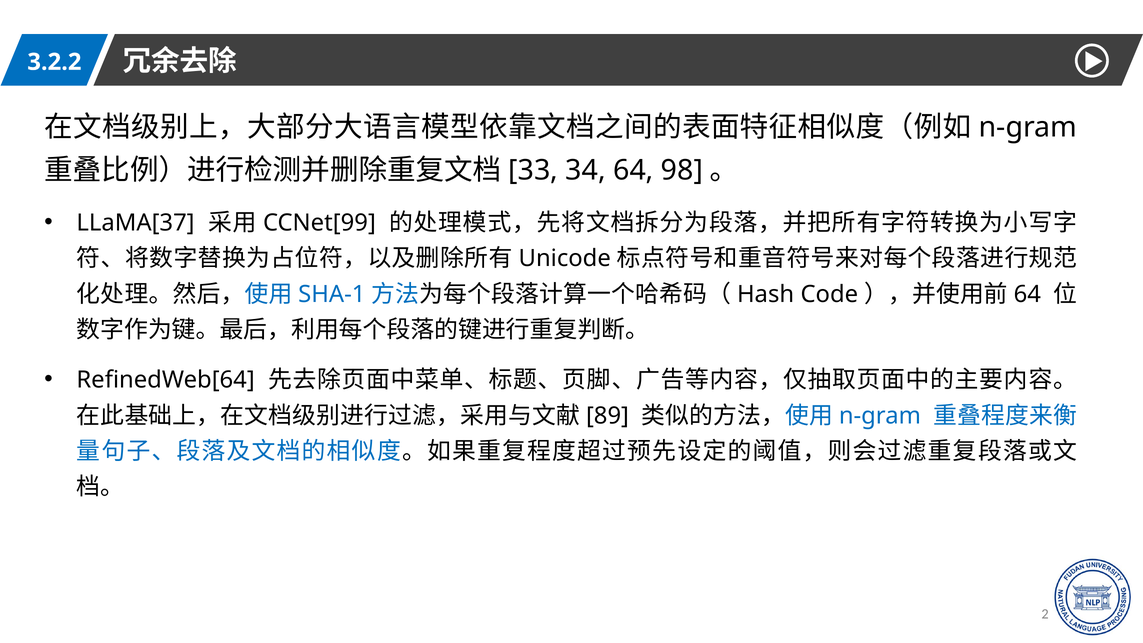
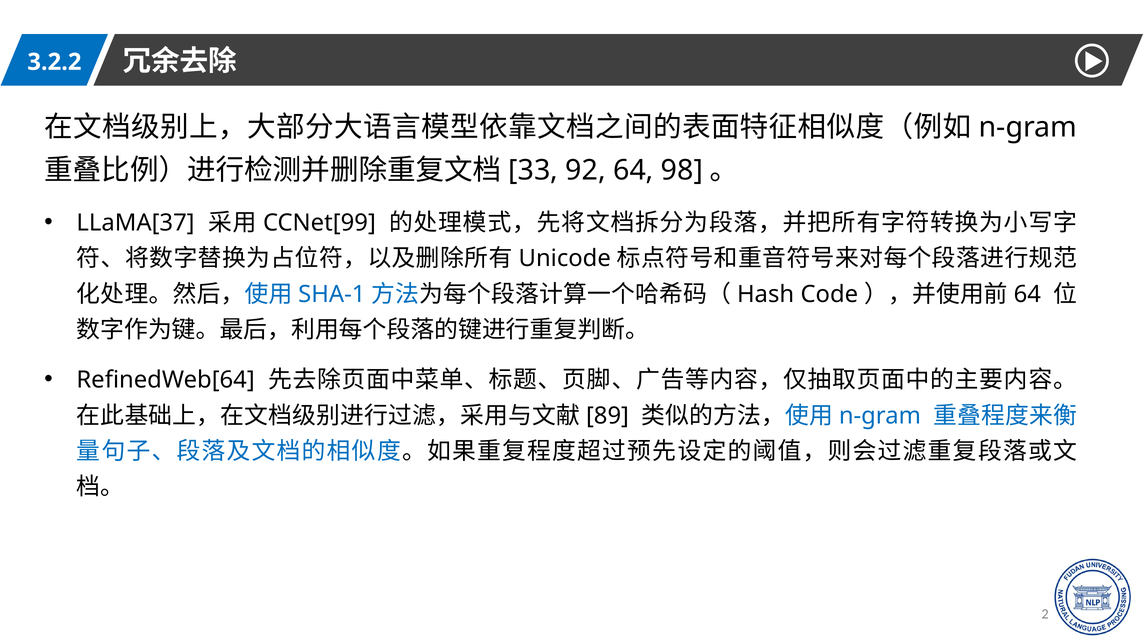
34: 34 -> 92
